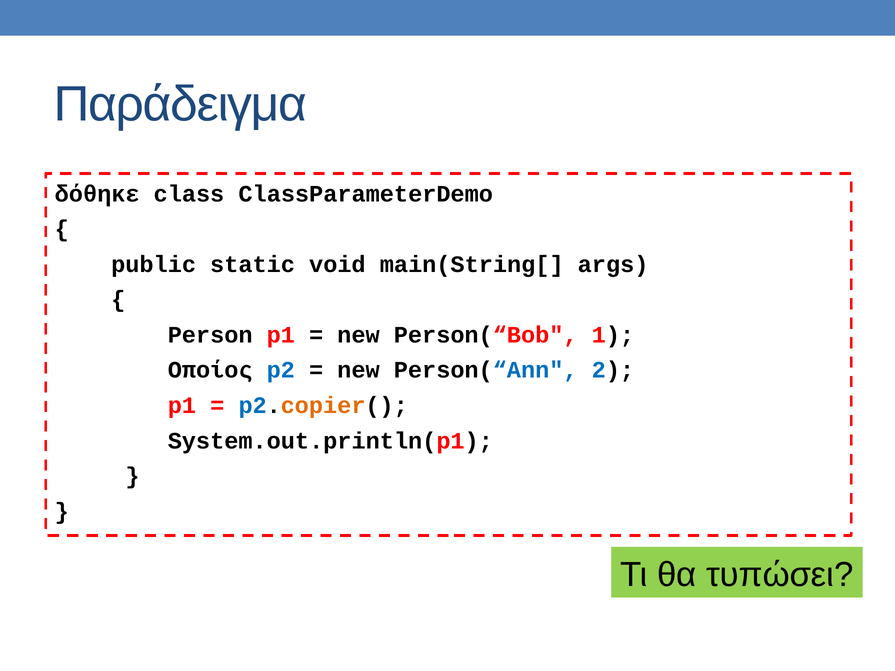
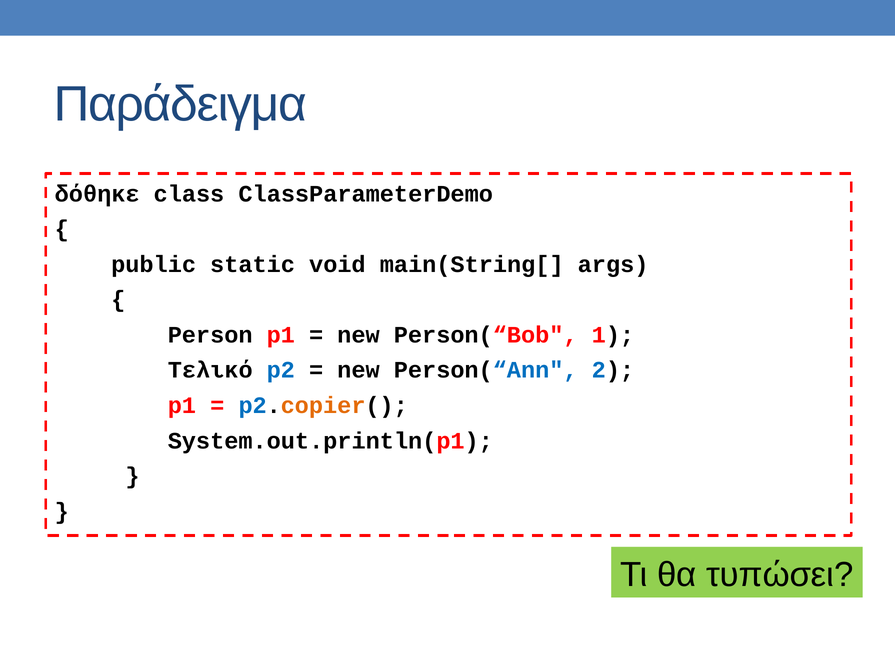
Οποίος: Οποίος -> Τελικό
